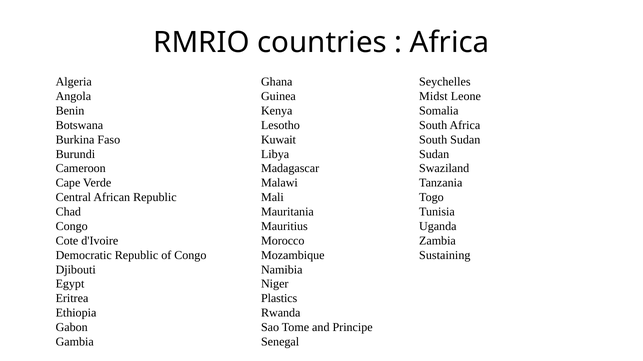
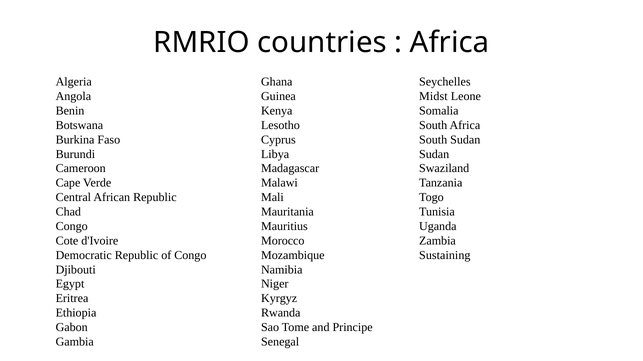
Kuwait: Kuwait -> Cyprus
Plastics: Plastics -> Kyrgyz
